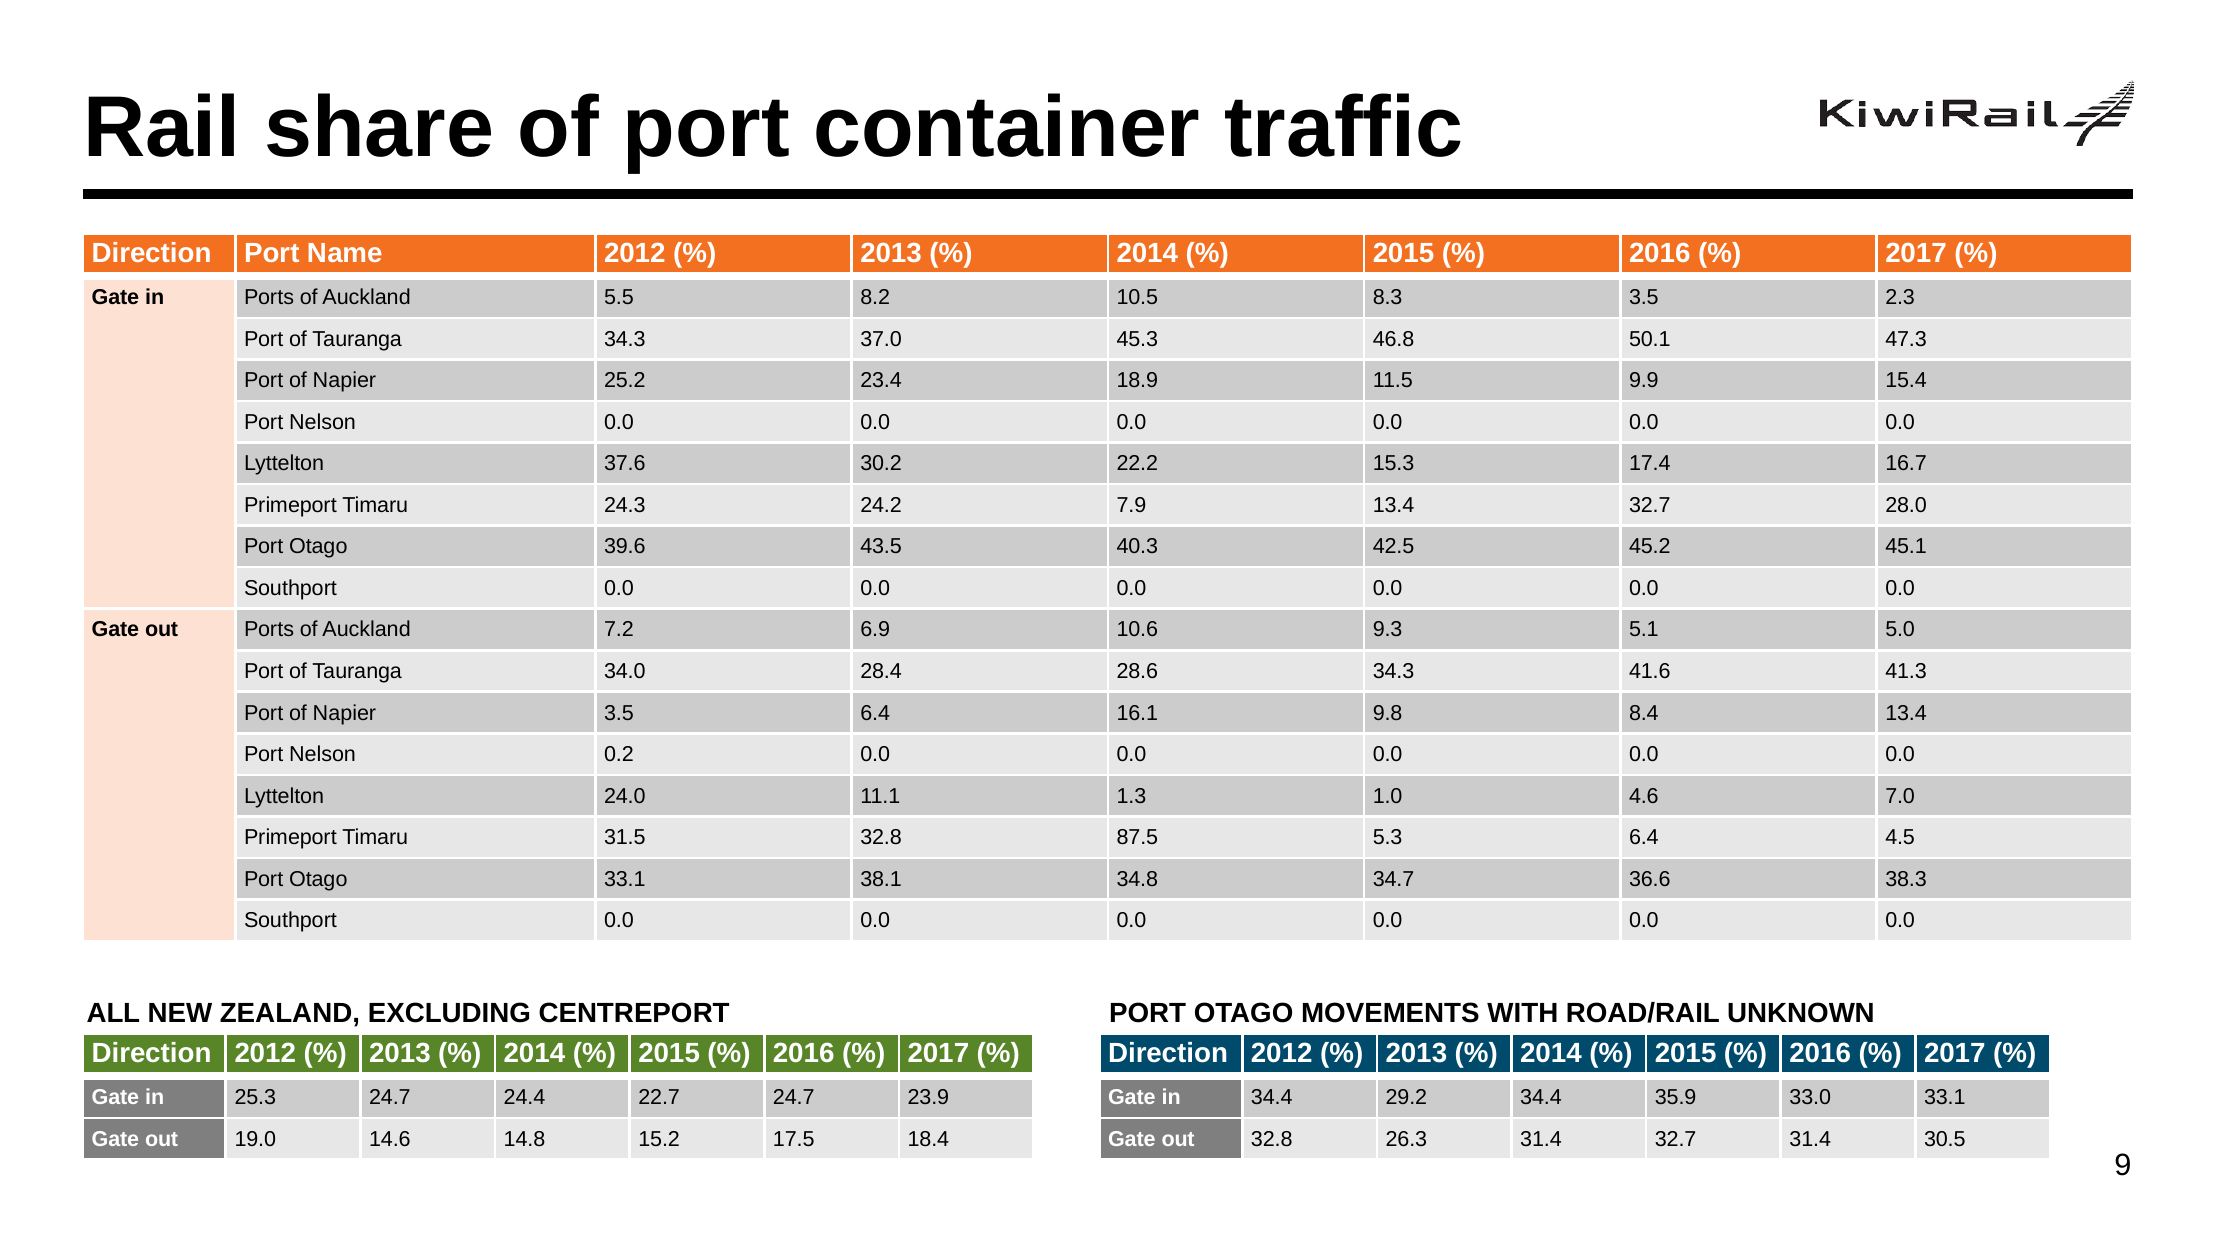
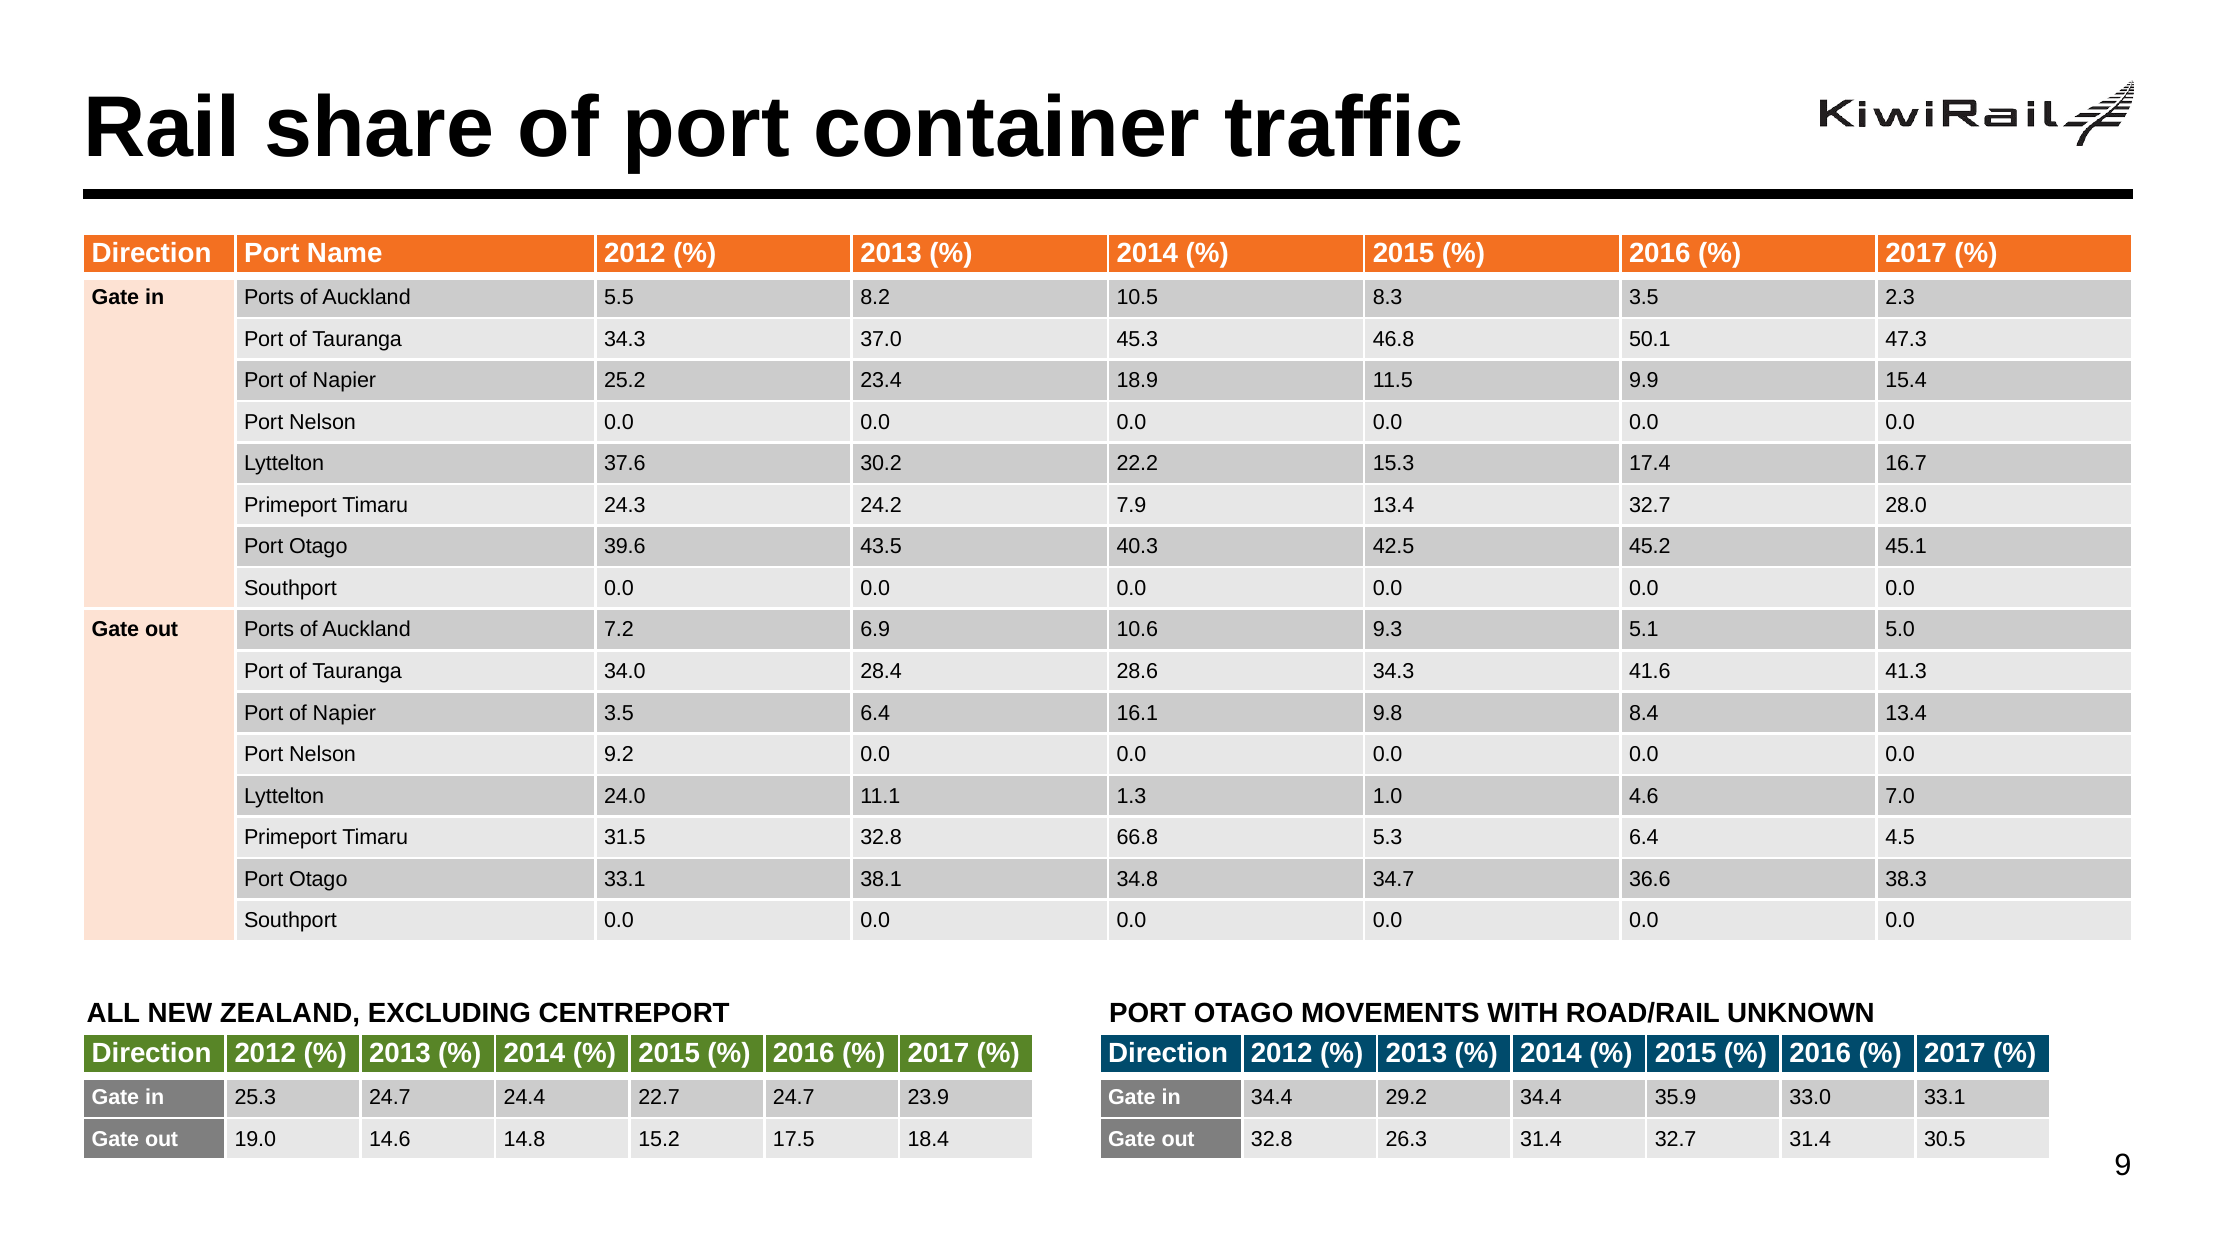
0.2: 0.2 -> 9.2
87.5: 87.5 -> 66.8
